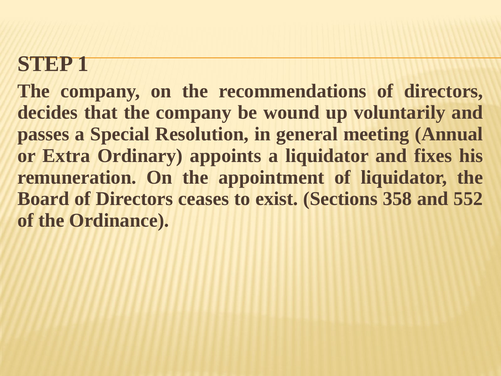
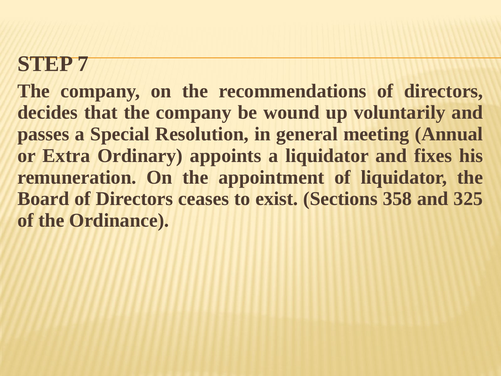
1: 1 -> 7
552: 552 -> 325
